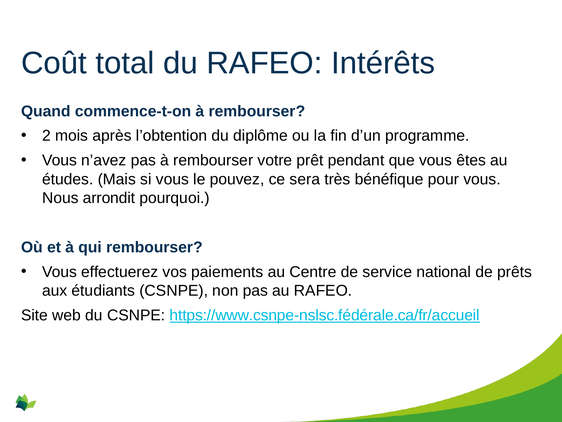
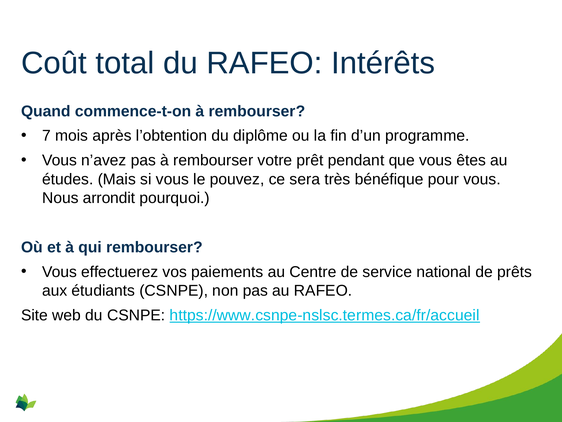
2: 2 -> 7
https://www.csnpe-nslsc.fédérale.ca/fr/accueil: https://www.csnpe-nslsc.fédérale.ca/fr/accueil -> https://www.csnpe-nslsc.termes.ca/fr/accueil
